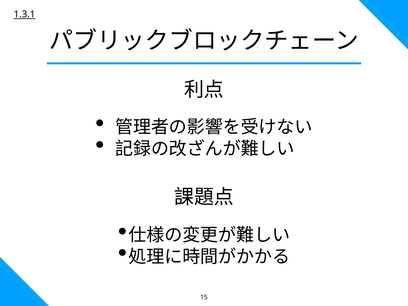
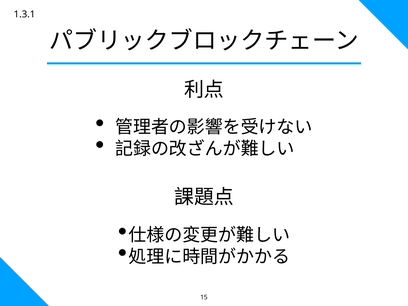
1.3.1 underline: present -> none
